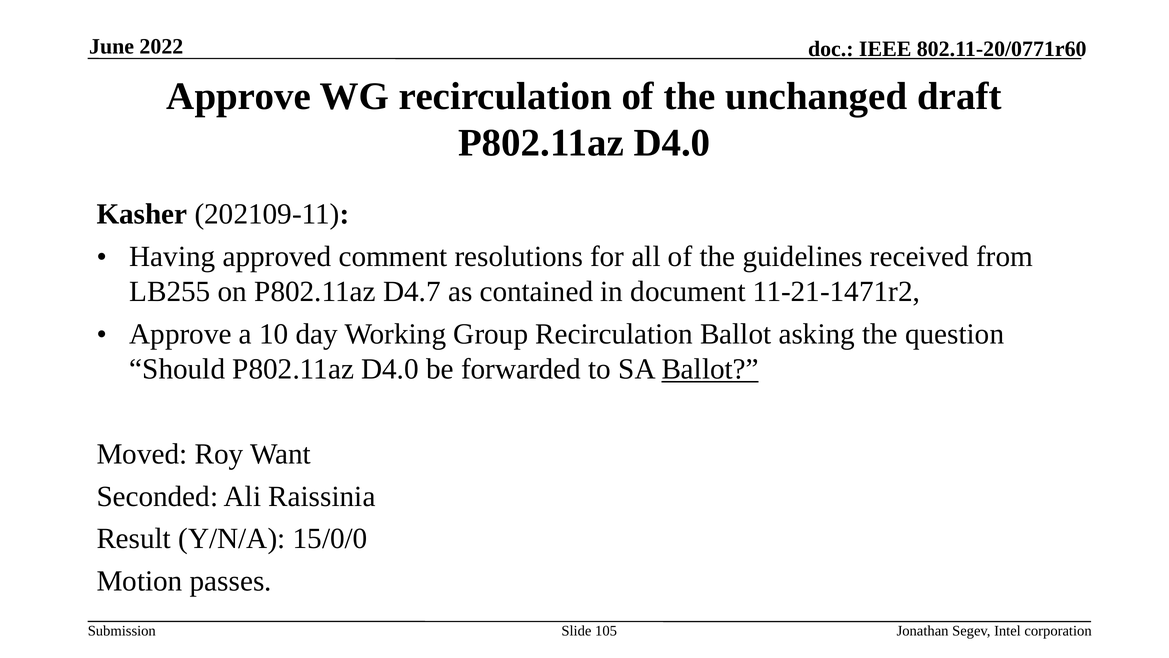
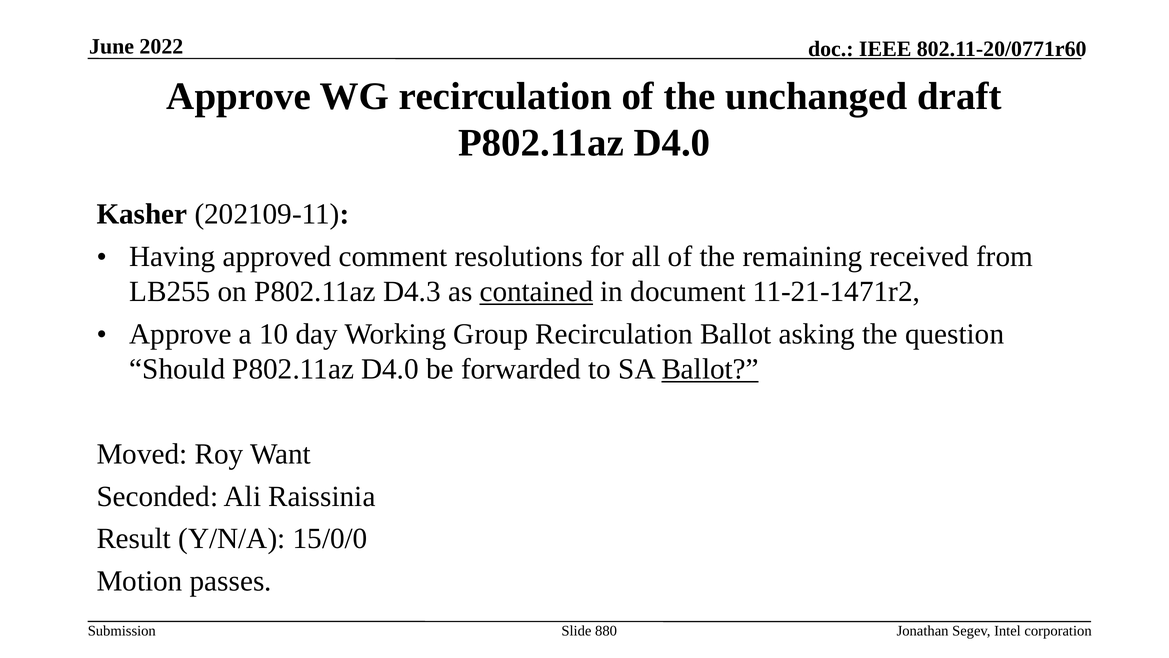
guidelines: guidelines -> remaining
D4.7: D4.7 -> D4.3
contained underline: none -> present
105: 105 -> 880
